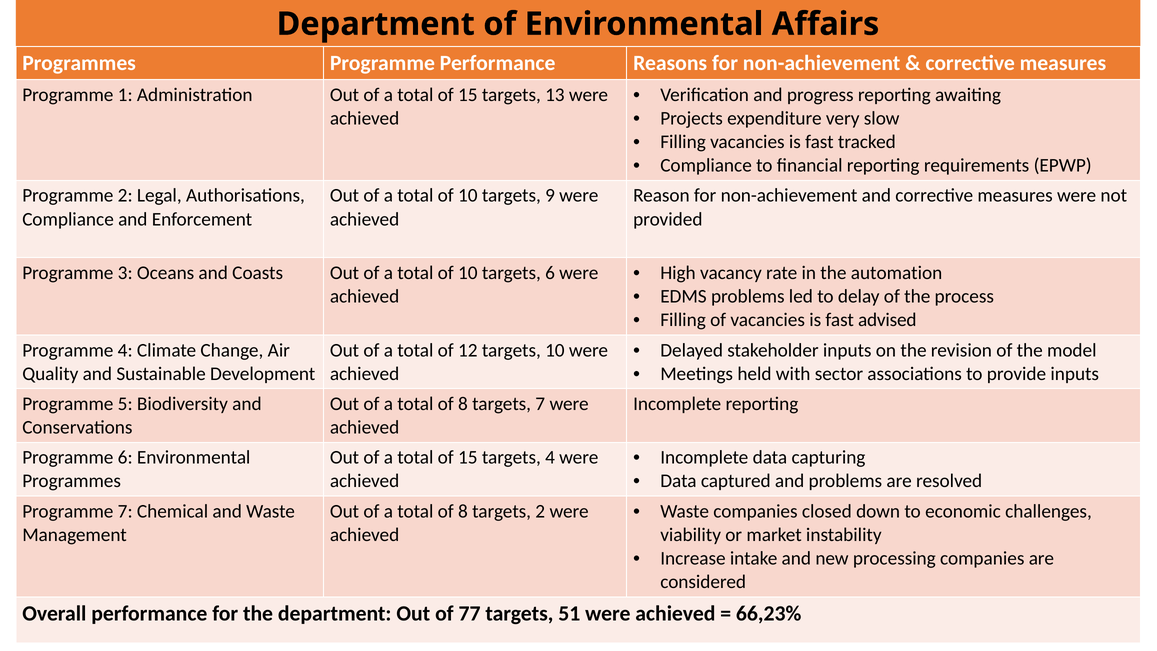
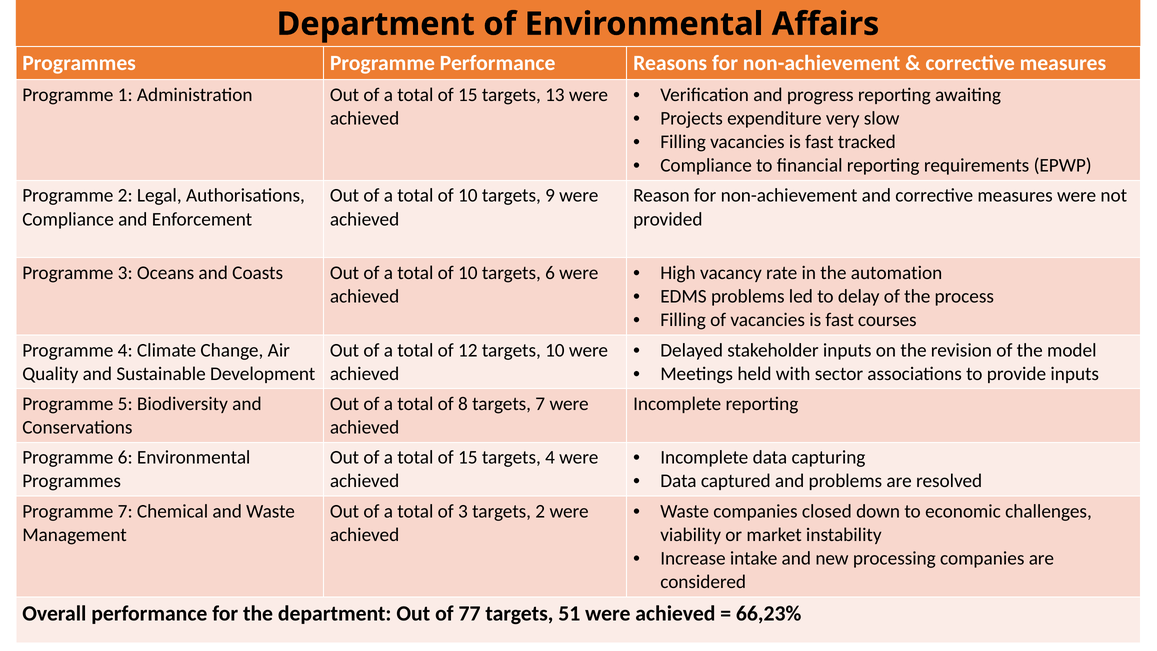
advised: advised -> courses
8 at (463, 511): 8 -> 3
